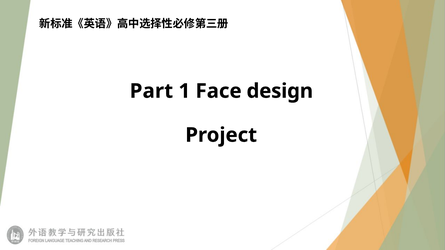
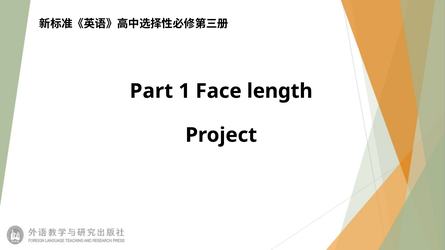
design: design -> length
